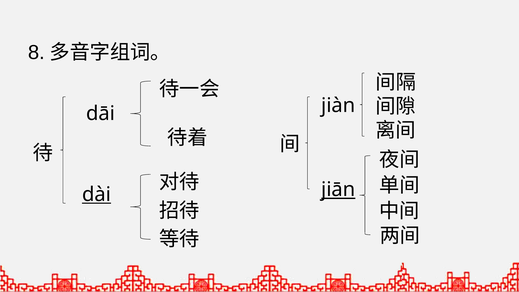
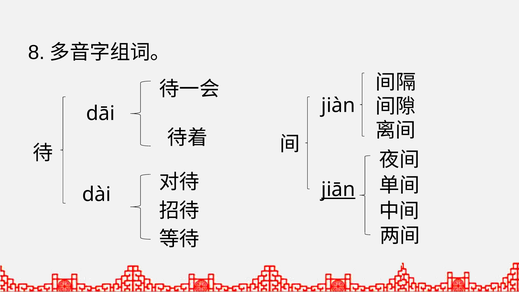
dài underline: present -> none
